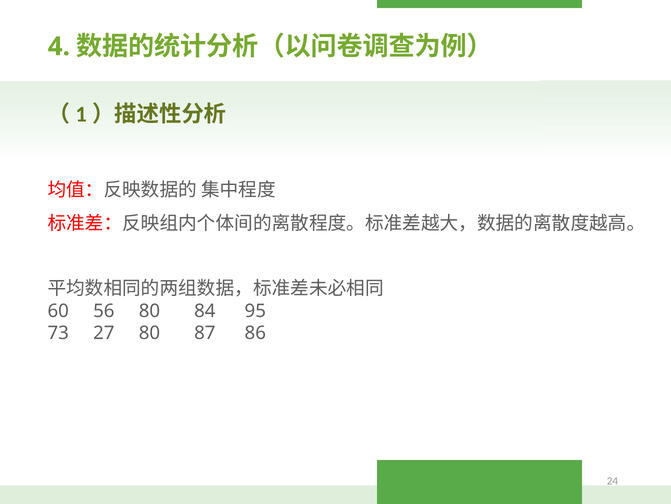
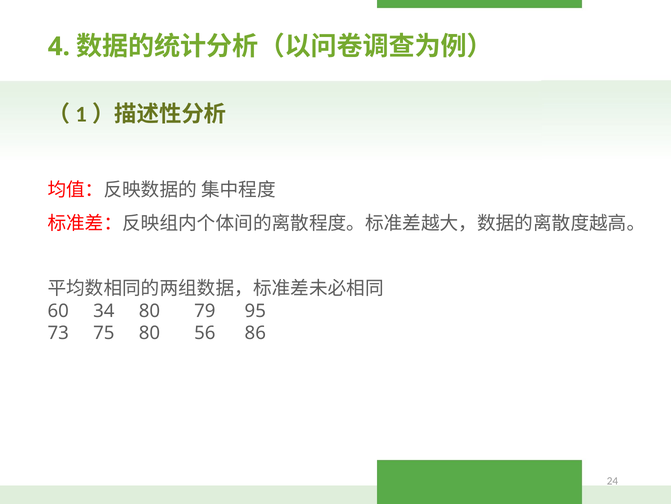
56: 56 -> 34
84: 84 -> 79
27: 27 -> 75
87: 87 -> 56
